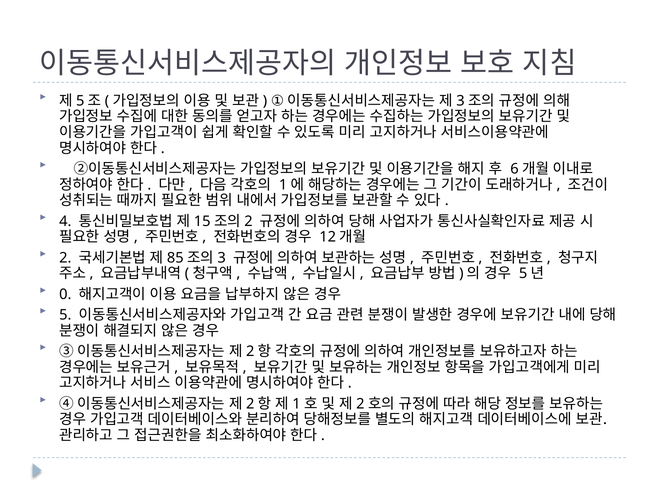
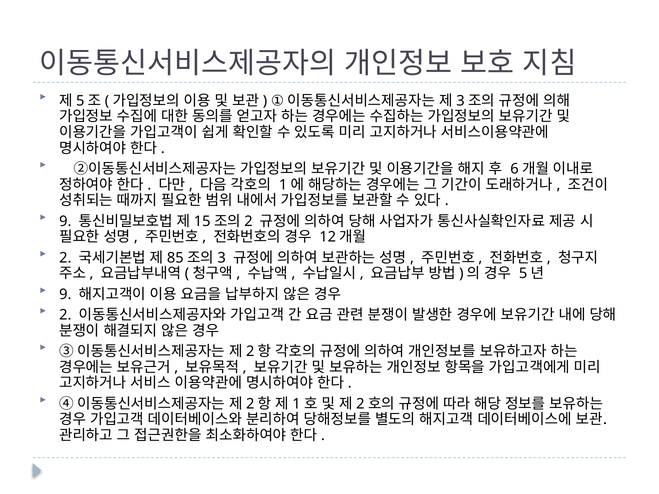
4 at (65, 221): 4 -> 9
0 at (65, 294): 0 -> 9
5 at (65, 315): 5 -> 2
